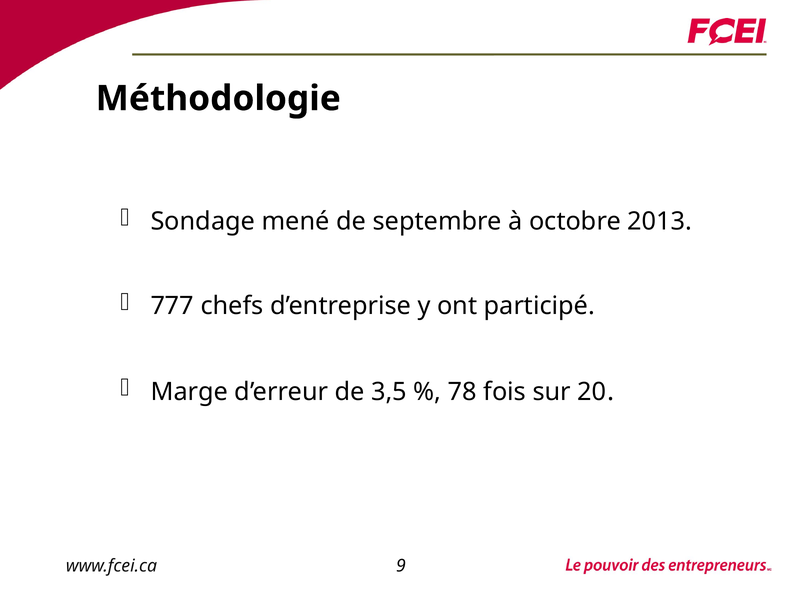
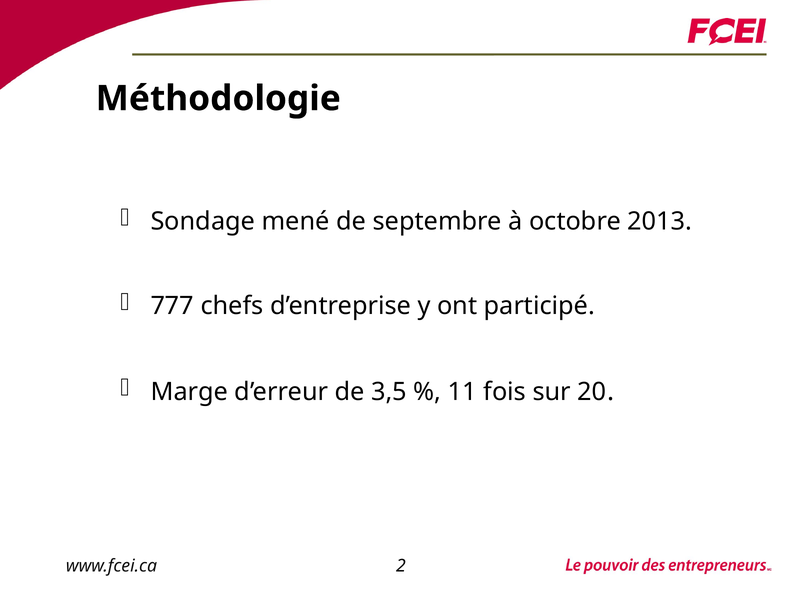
78: 78 -> 11
9: 9 -> 2
